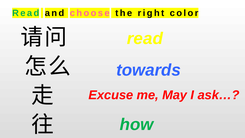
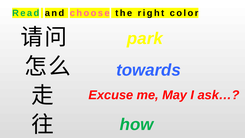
read at (145, 38): read -> park
